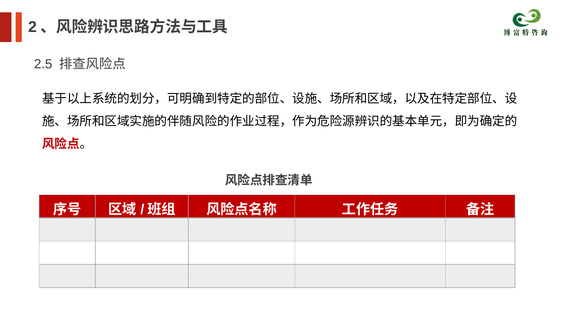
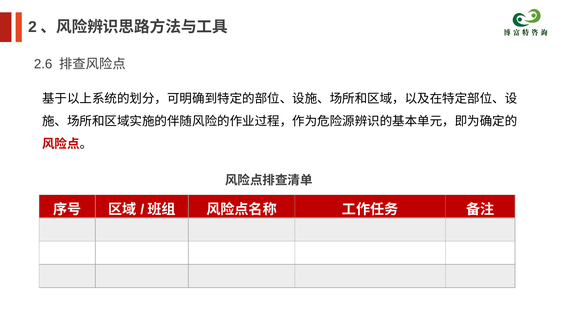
2.5: 2.5 -> 2.6
